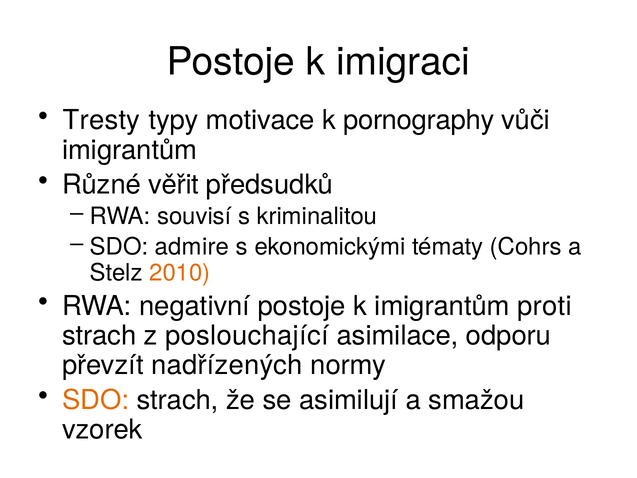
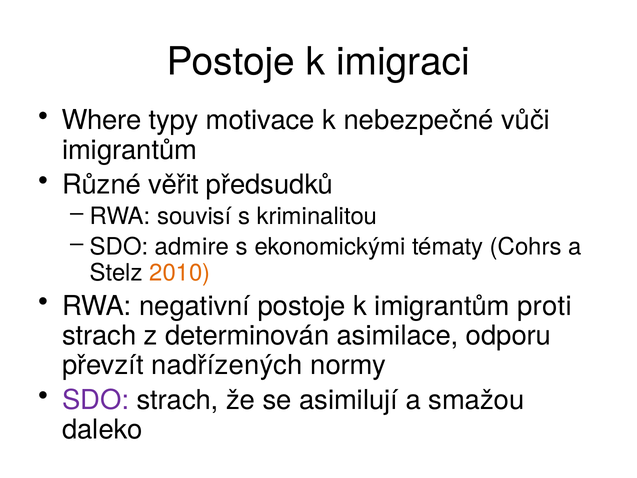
Tresty: Tresty -> Where
pornography: pornography -> nebezpečné
poslouchající: poslouchající -> determinován
SDO at (96, 400) colour: orange -> purple
vzorek: vzorek -> daleko
